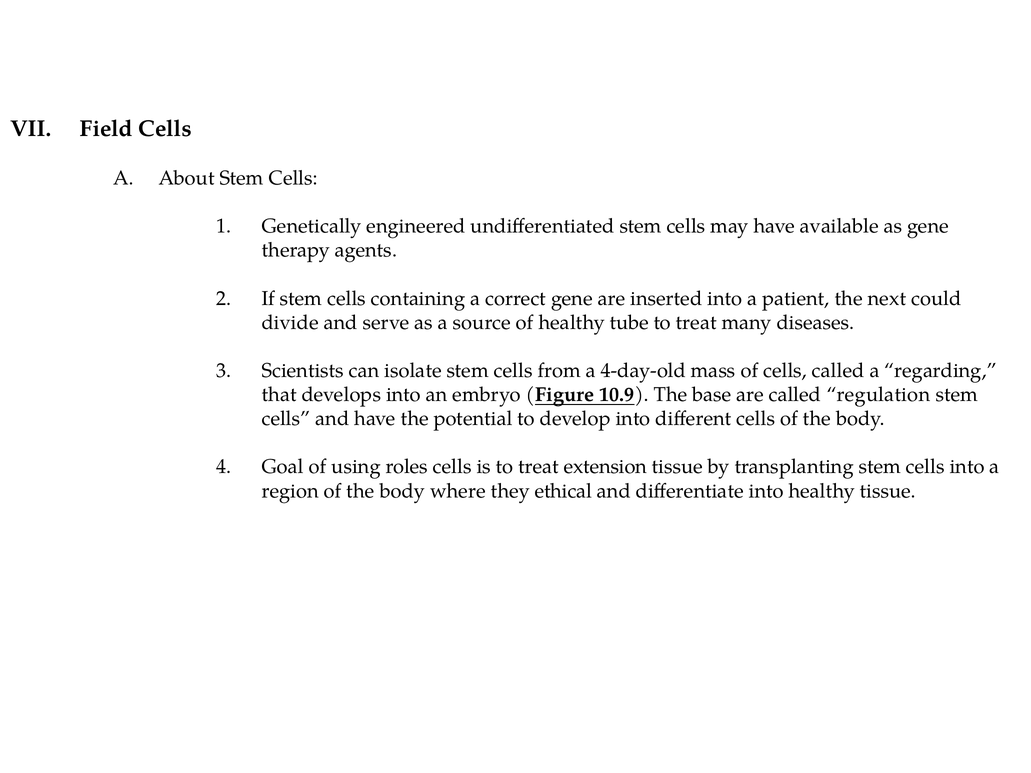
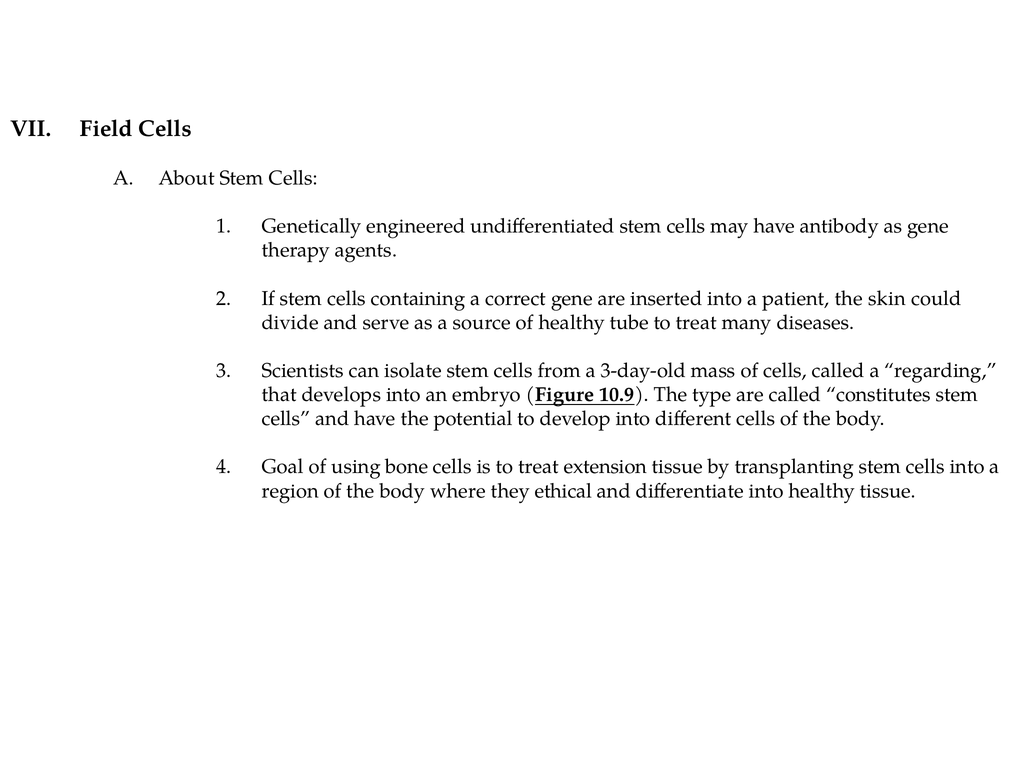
available: available -> antibody
next: next -> skin
4-day-old: 4-day-old -> 3-day-old
base: base -> type
regulation: regulation -> constitutes
roles: roles -> bone
